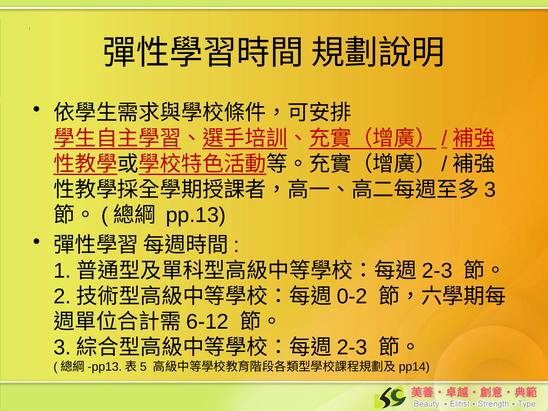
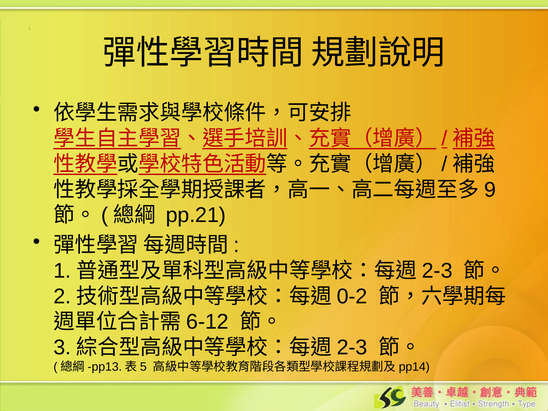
3 at (490, 190): 3 -> 9
pp.13: pp.13 -> pp.21
